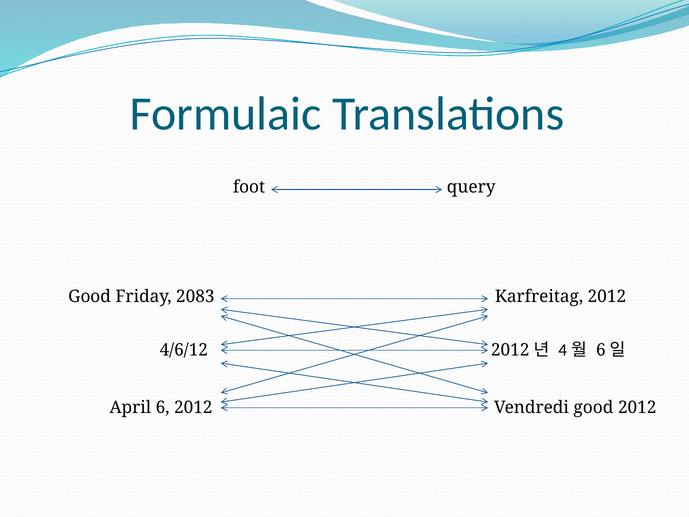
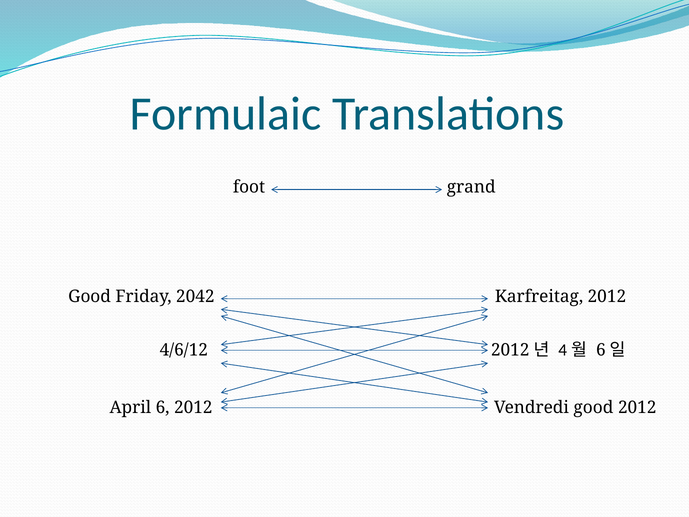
query: query -> grand
2083: 2083 -> 2042
